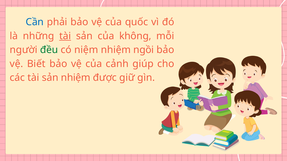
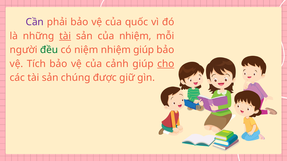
Cần colour: blue -> purple
của không: không -> nhiệm
nhiệm ngồi: ngồi -> giúp
Biết: Biết -> Tích
cho underline: none -> present
sản nhiệm: nhiệm -> chúng
